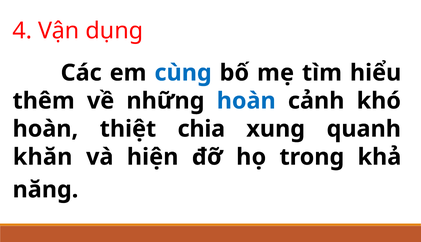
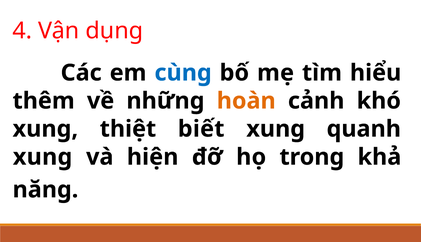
hoàn at (246, 101) colour: blue -> orange
hoàn at (45, 129): hoàn -> xung
chia: chia -> biết
khăn at (43, 157): khăn -> xung
